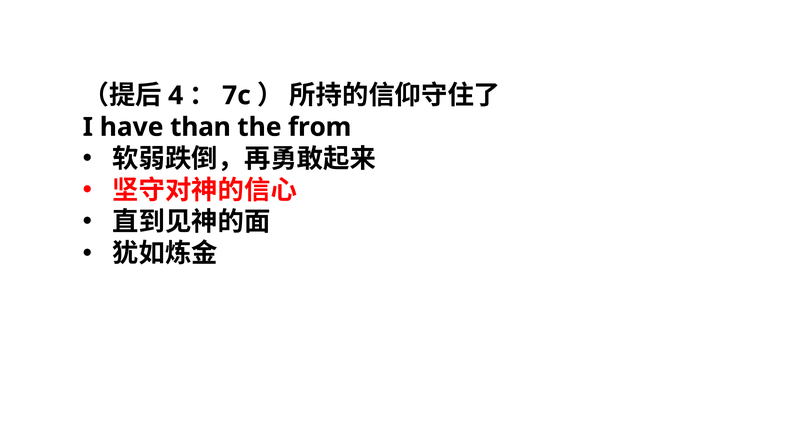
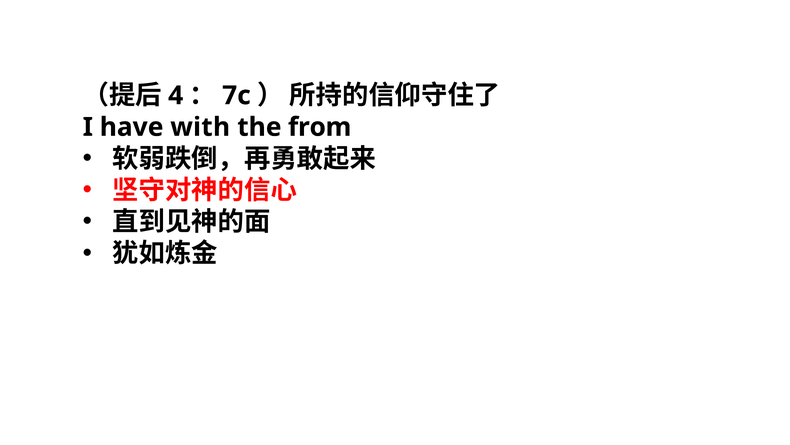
than: than -> with
